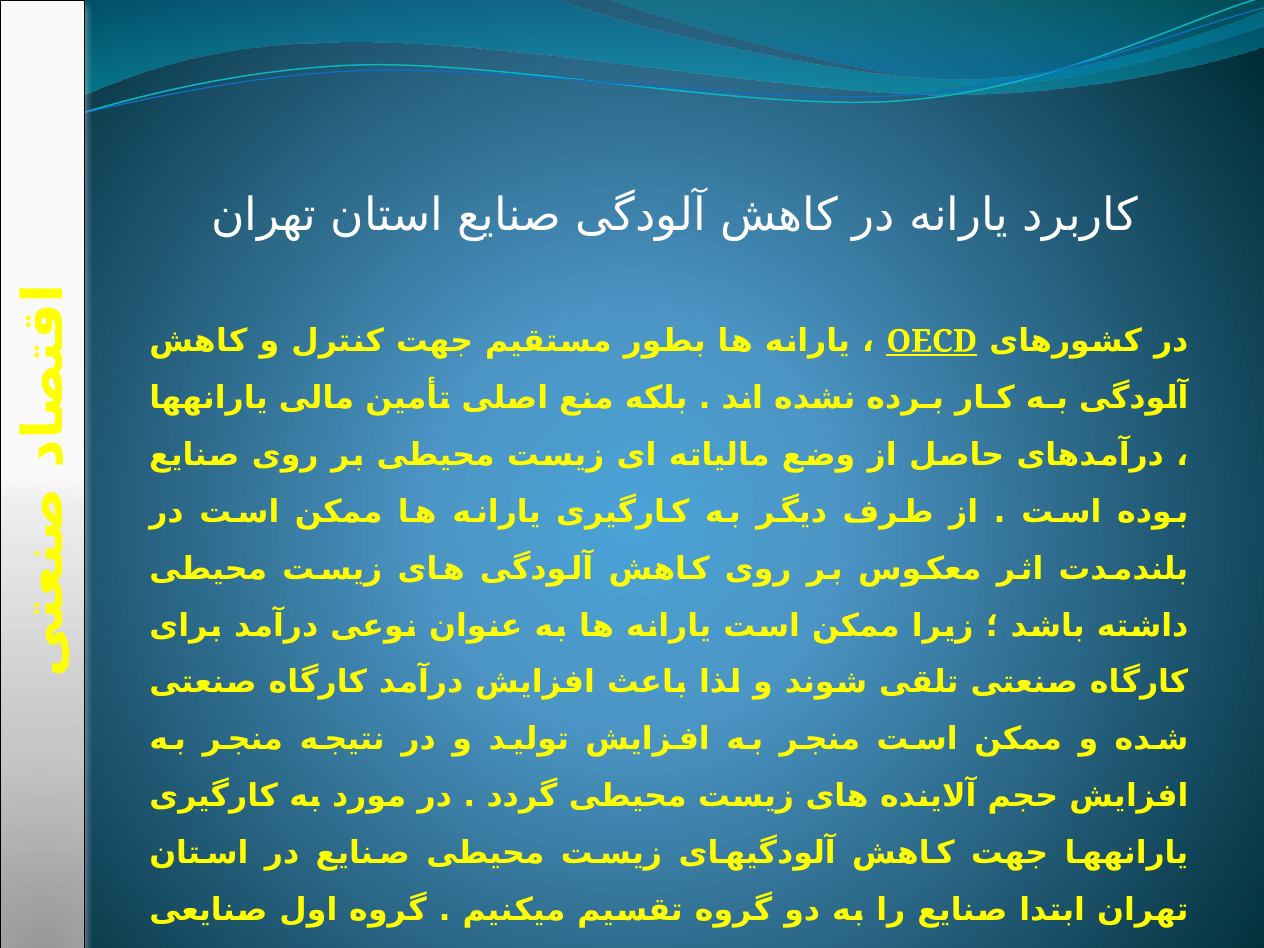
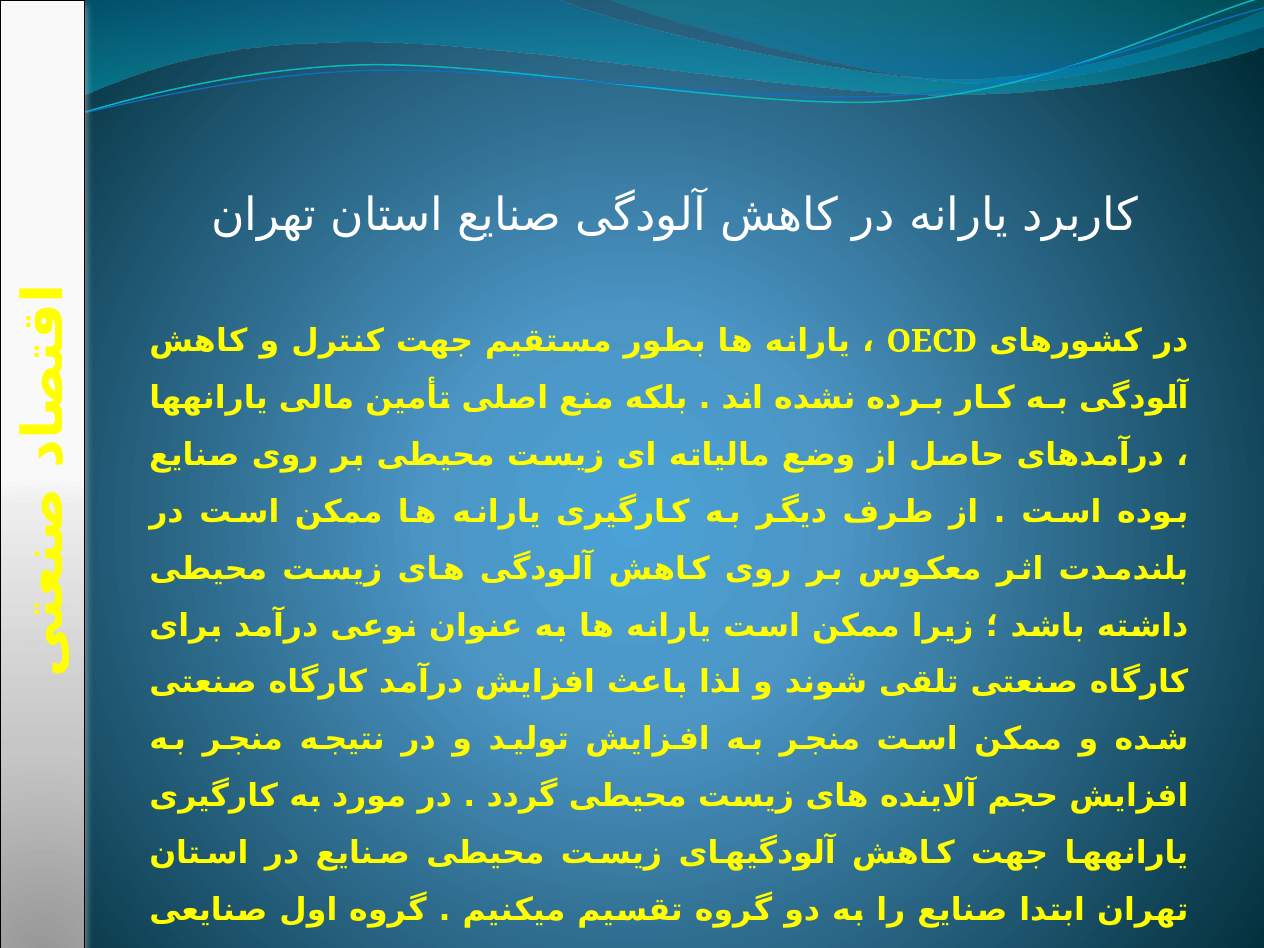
OECD underline: present -> none
